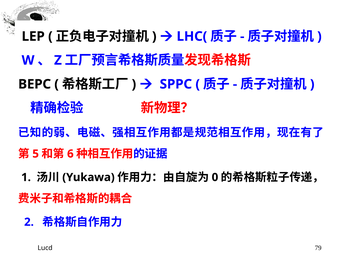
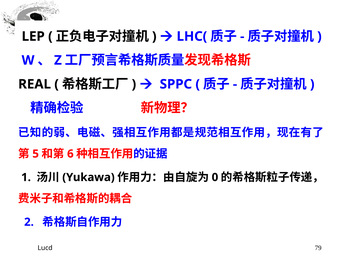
BEPC: BEPC -> REAL
